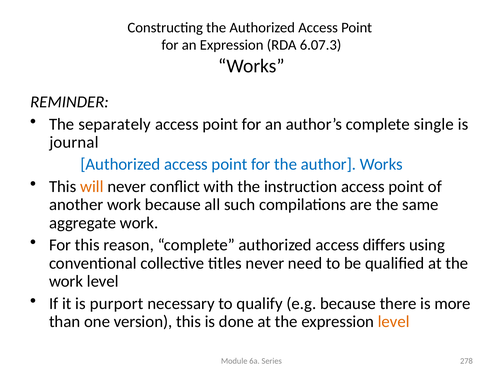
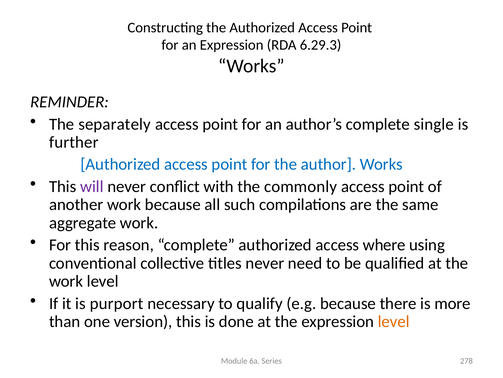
6.07.3: 6.07.3 -> 6.29.3
journal: journal -> further
will colour: orange -> purple
instruction: instruction -> commonly
differs: differs -> where
